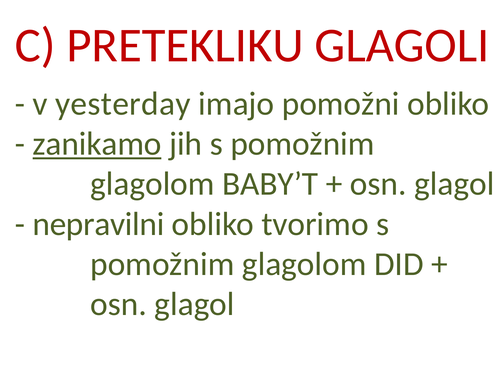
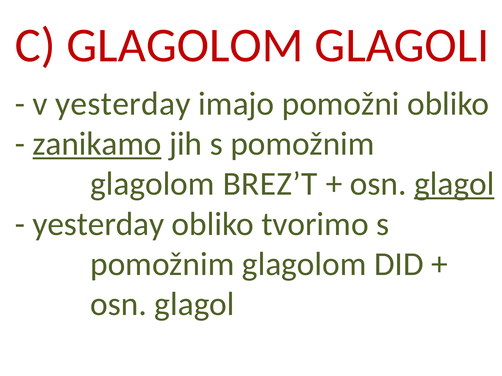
C PRETEKLIKU: PRETEKLIKU -> GLAGOLOM
BABY’T: BABY’T -> BREZ’T
glagol at (454, 184) underline: none -> present
nepravilni at (99, 224): nepravilni -> yesterday
